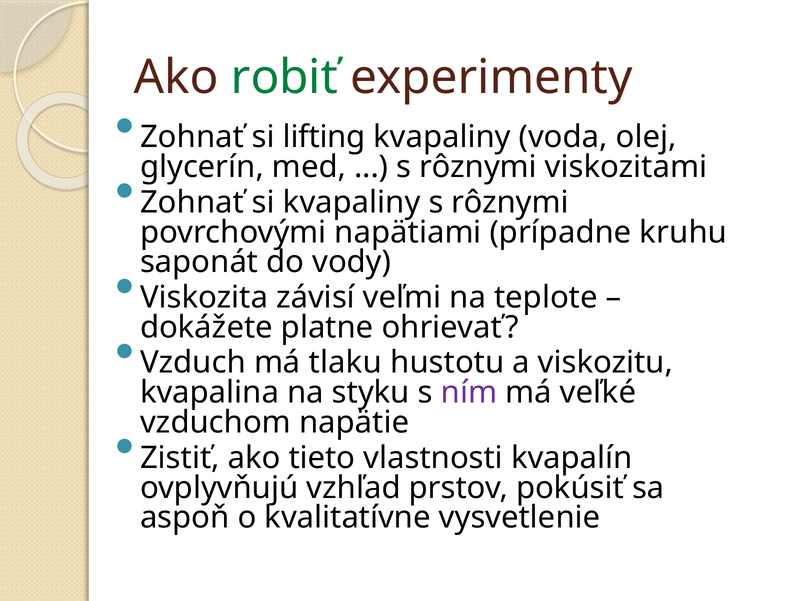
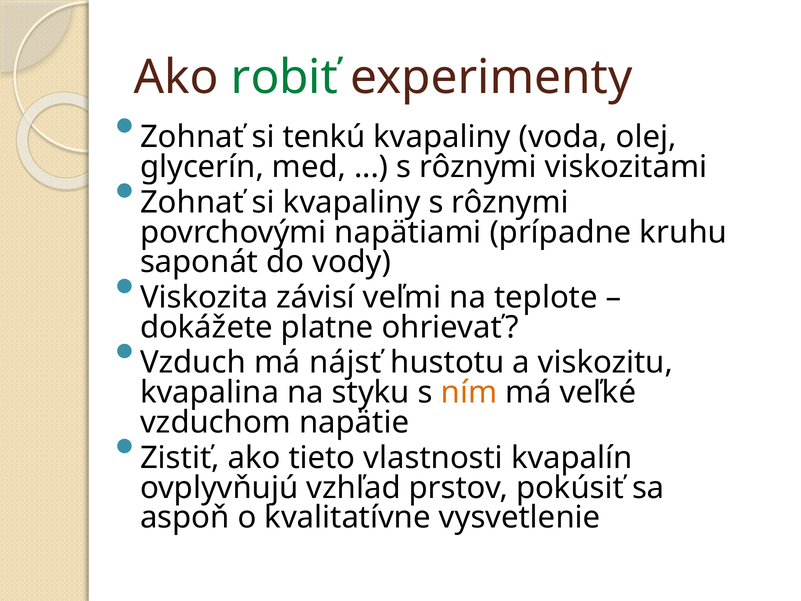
lifting: lifting -> tenkú
tlaku: tlaku -> nájsť
ním colour: purple -> orange
